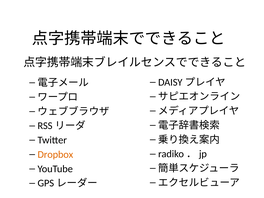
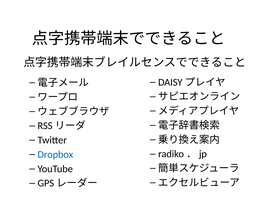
Dropbox colour: orange -> blue
